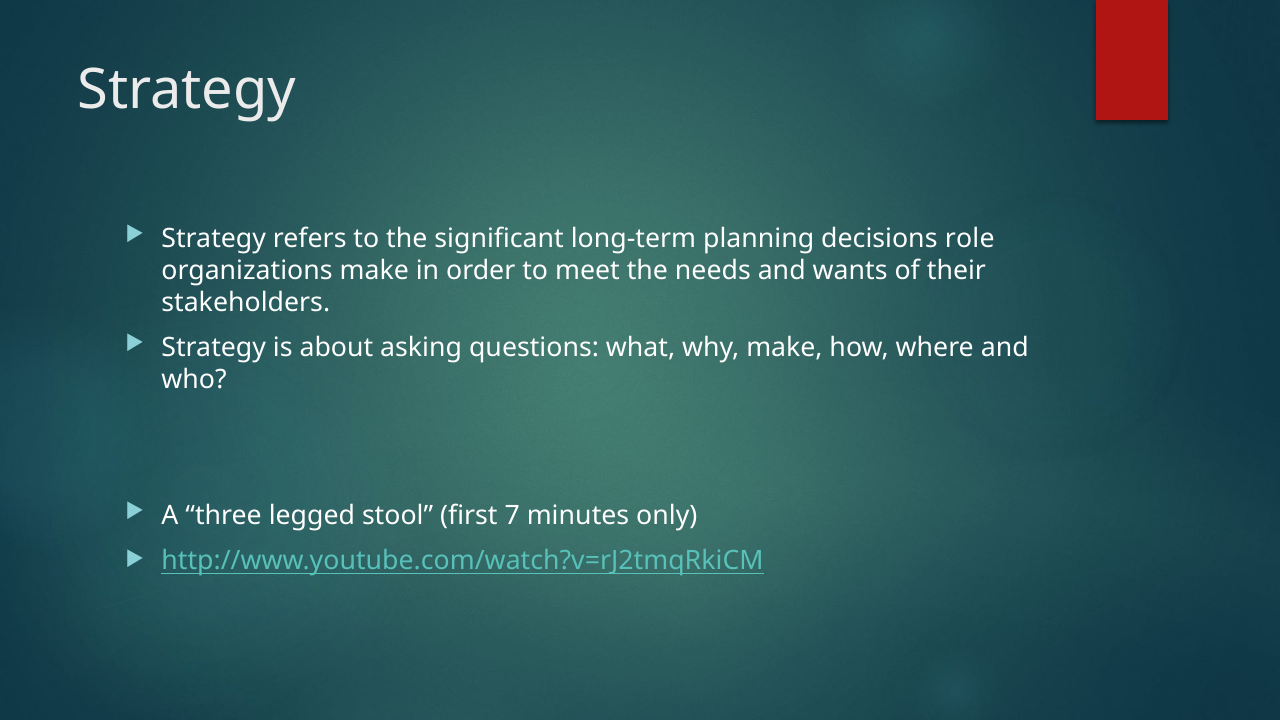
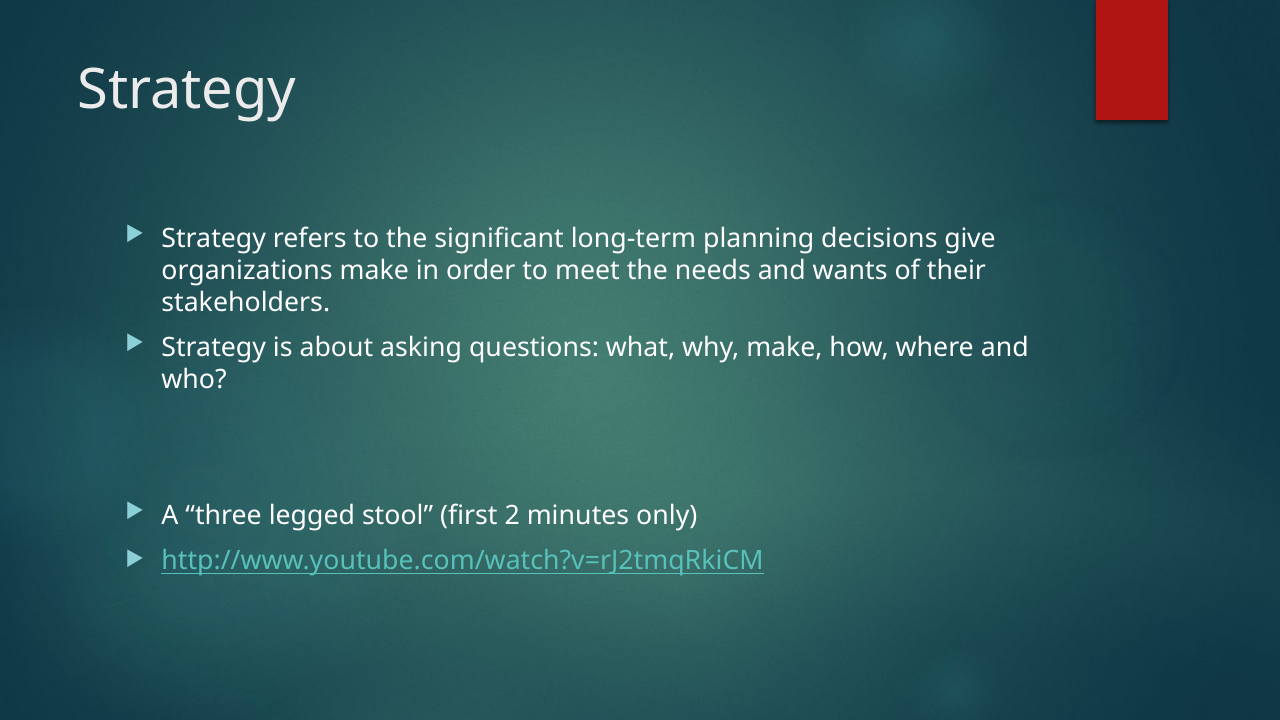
role: role -> give
7: 7 -> 2
